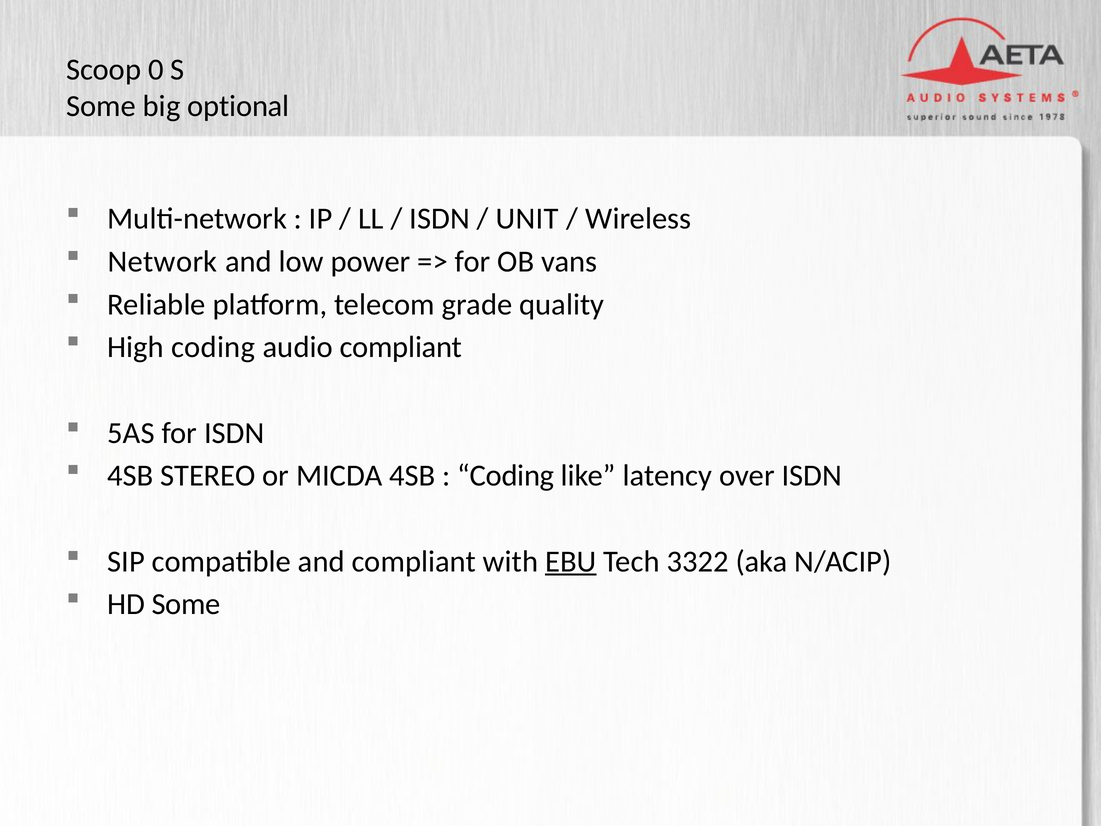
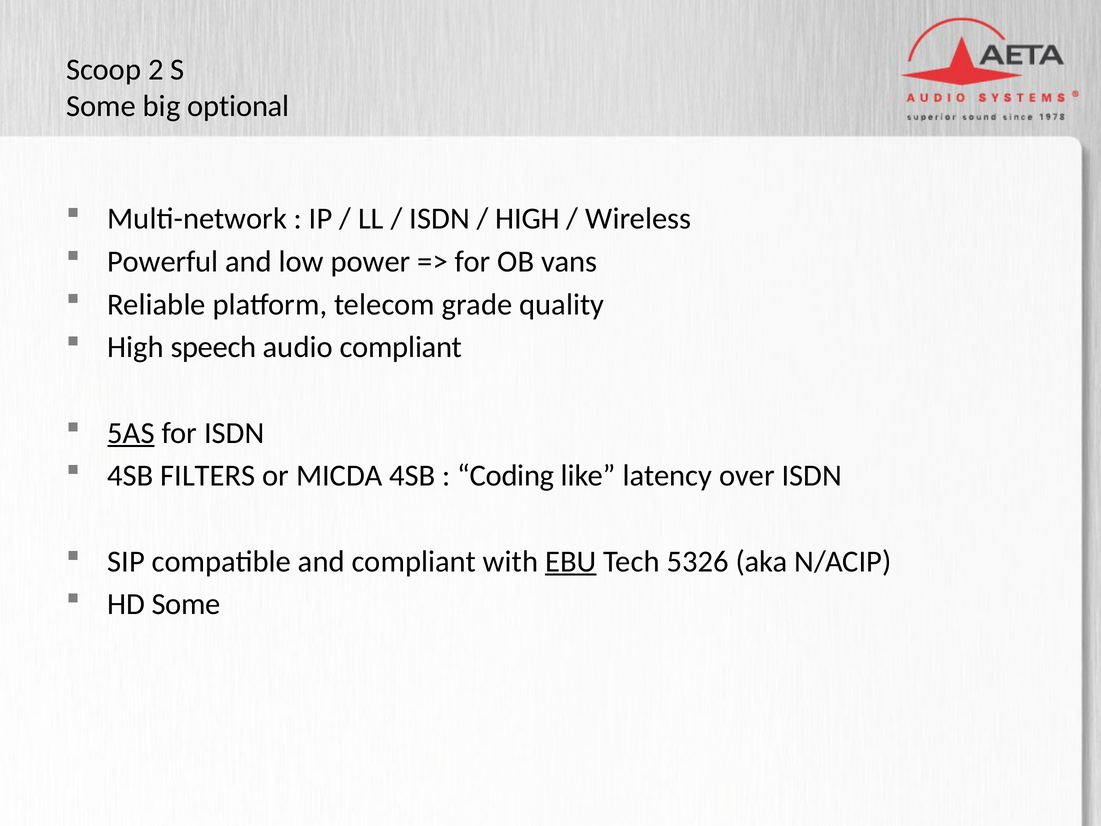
0: 0 -> 2
UNIT at (527, 219): UNIT -> HIGH
Network: Network -> Powerful
High coding: coding -> speech
5AS underline: none -> present
STEREO: STEREO -> FILTERS
3322: 3322 -> 5326
